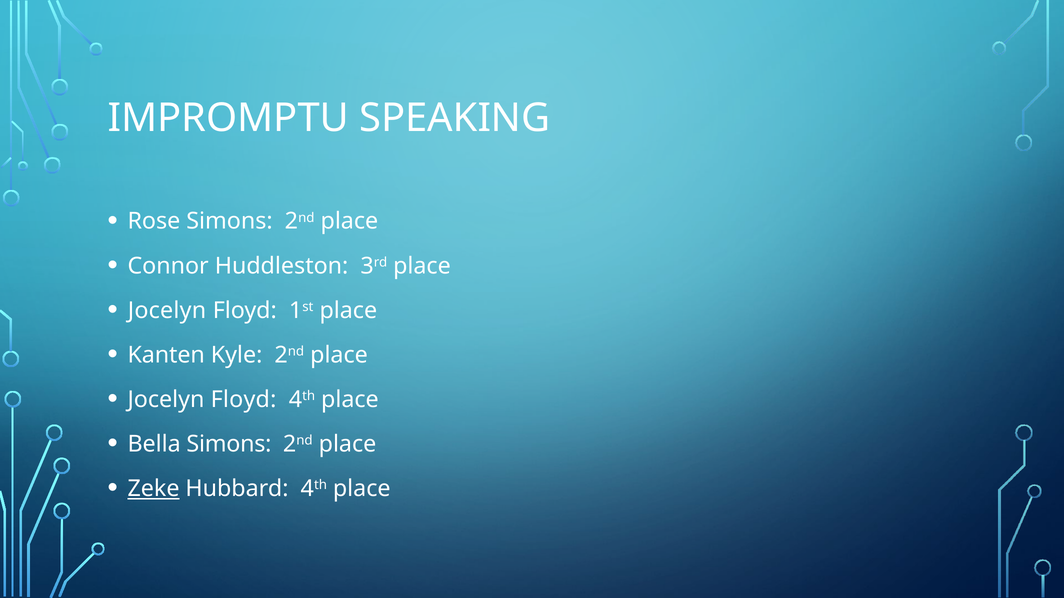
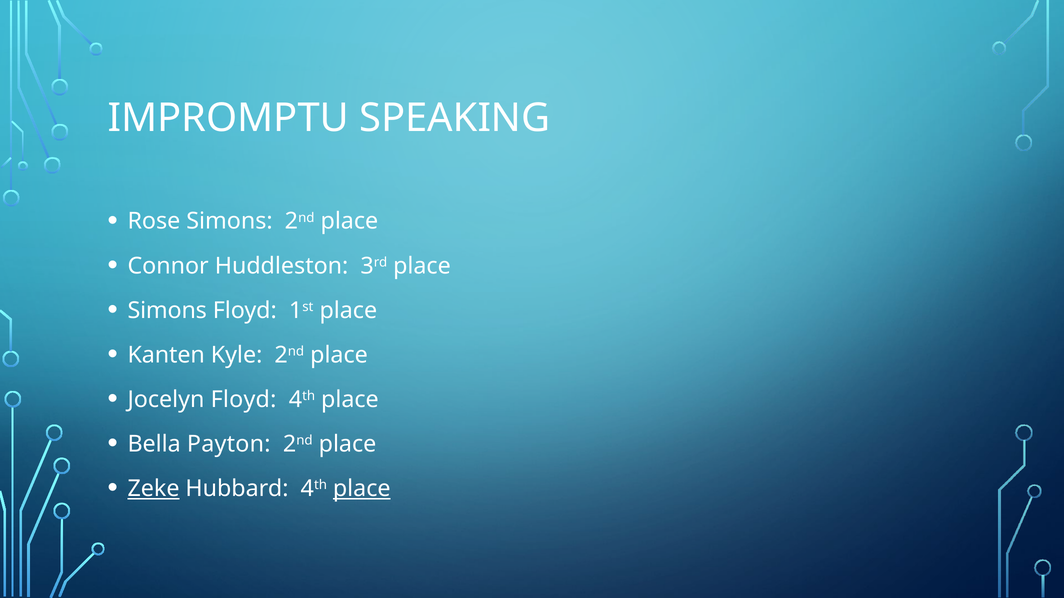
Jocelyn at (167, 311): Jocelyn -> Simons
Bella Simons: Simons -> Payton
place at (362, 489) underline: none -> present
